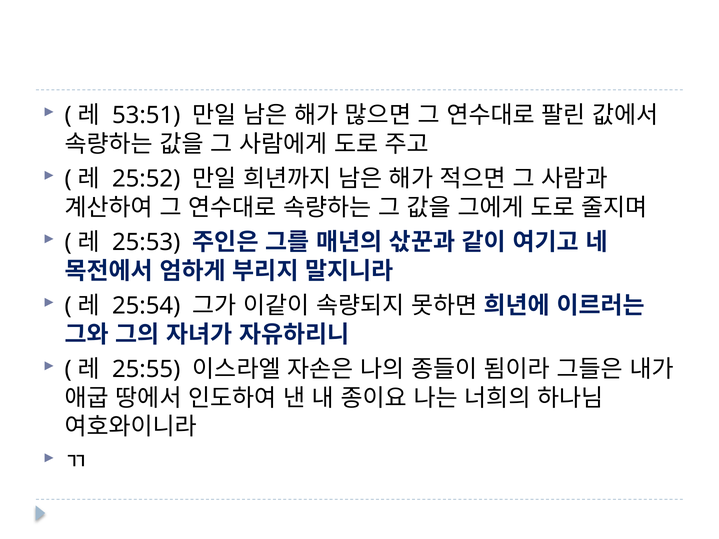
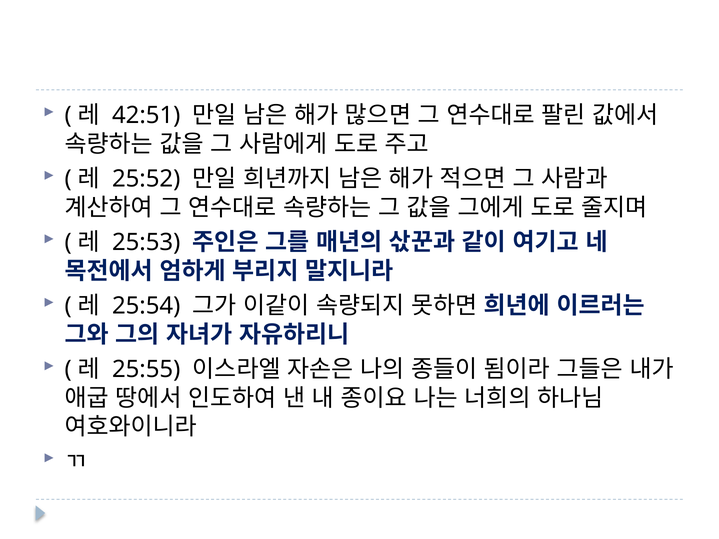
53:51: 53:51 -> 42:51
